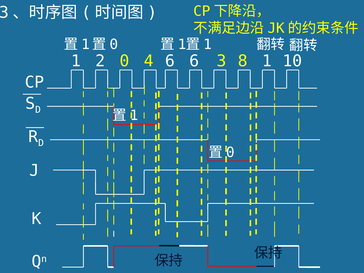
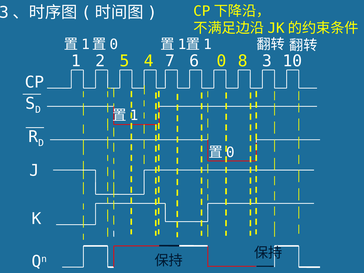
0: 0 -> 5
4 6: 6 -> 7
3: 3 -> 0
8 1: 1 -> 3
